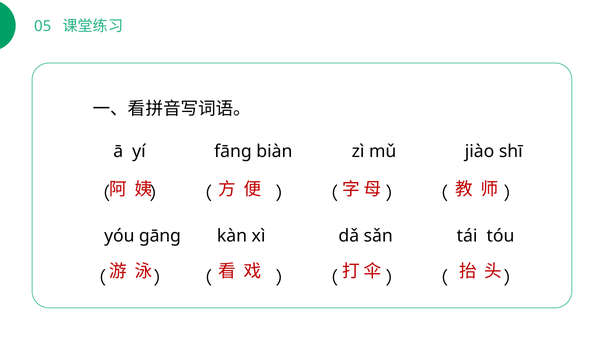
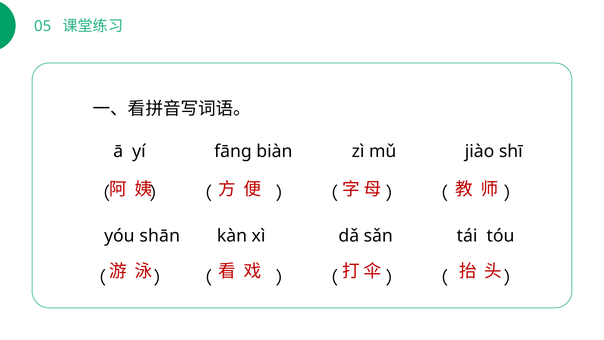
ɡānɡ: ɡānɡ -> shān
